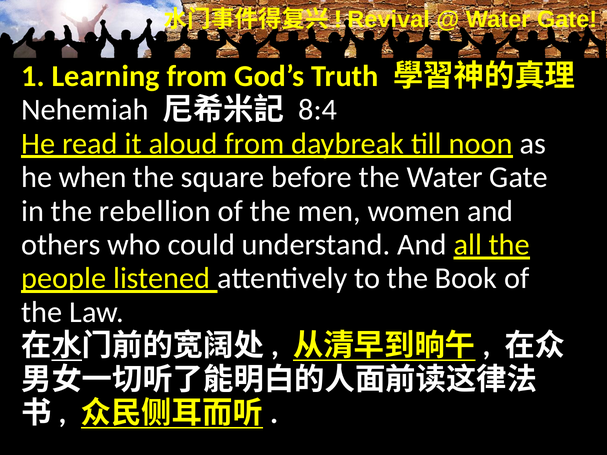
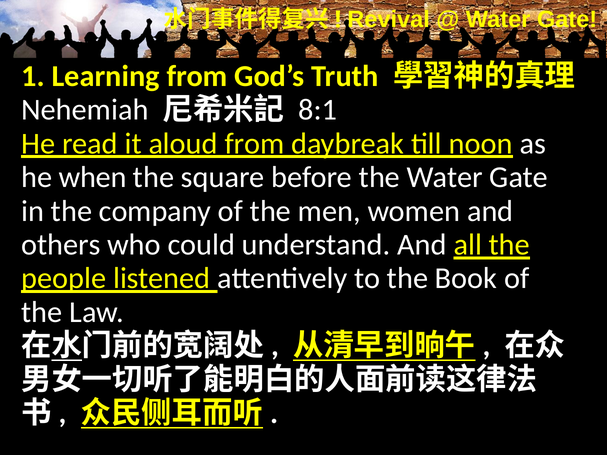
8:4: 8:4 -> 8:1
rebellion: rebellion -> company
